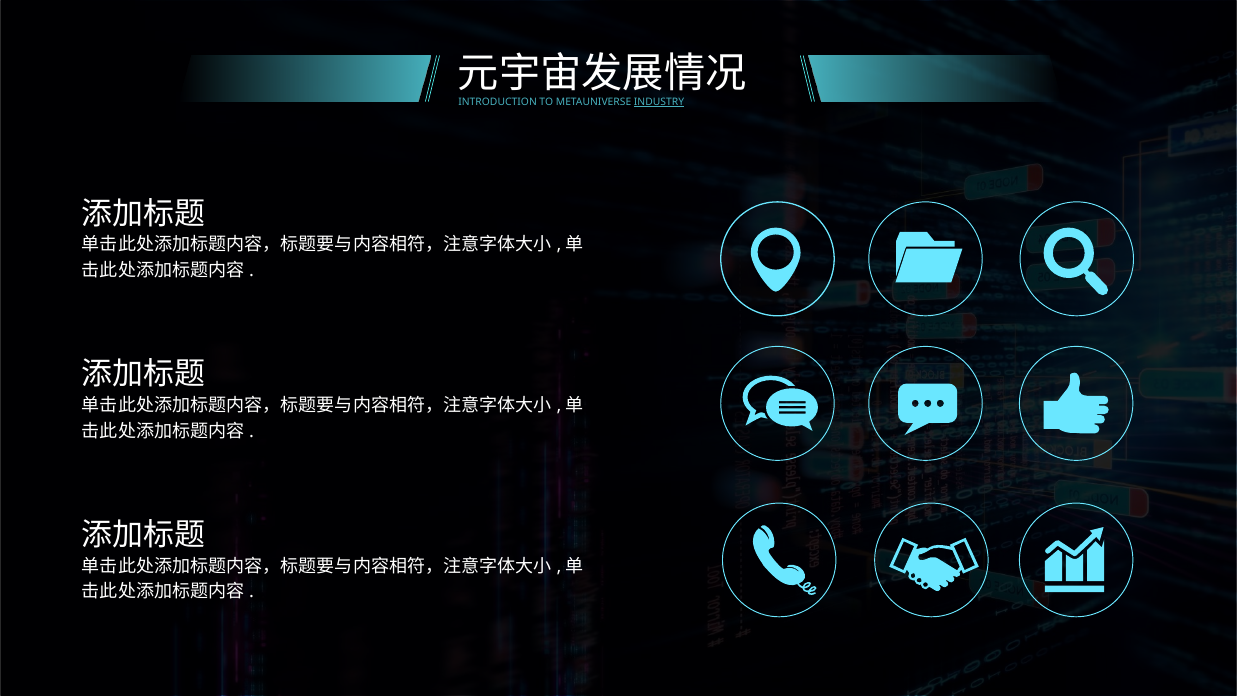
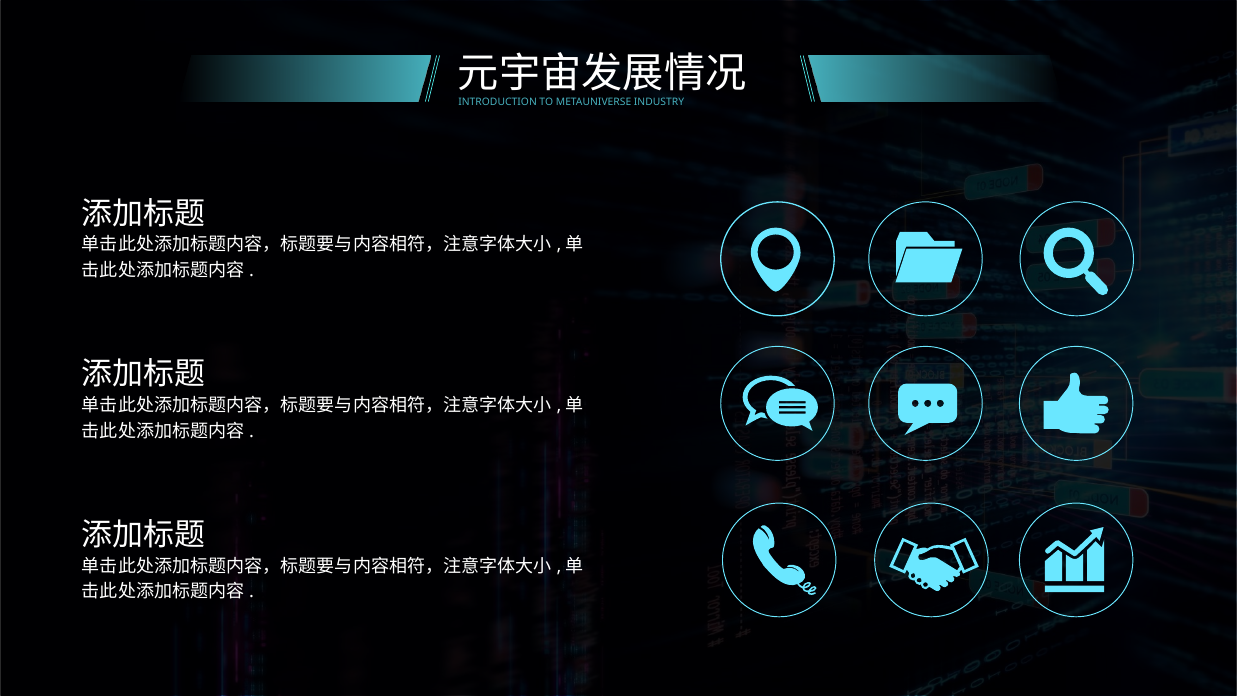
INDUSTRY underline: present -> none
